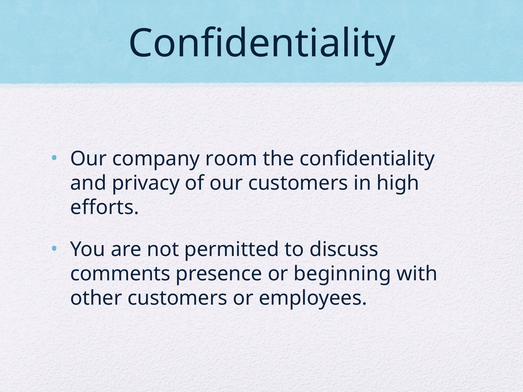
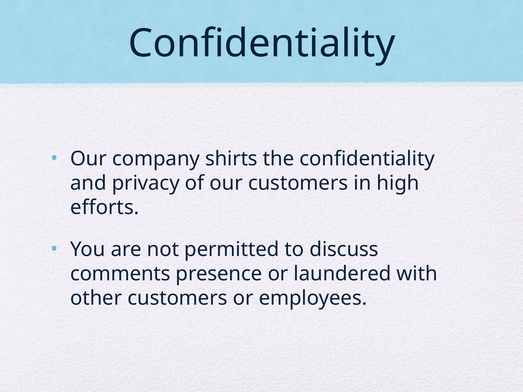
room: room -> shirts
beginning: beginning -> laundered
